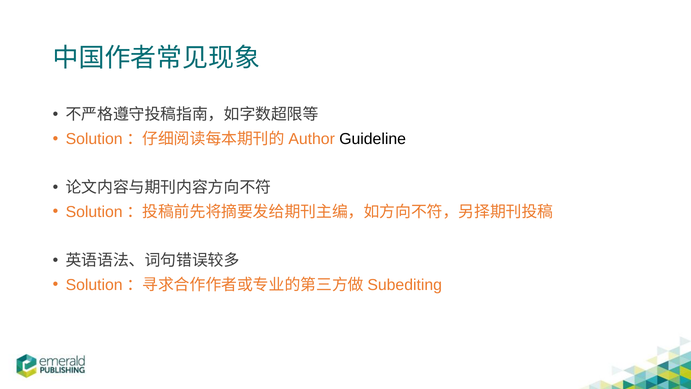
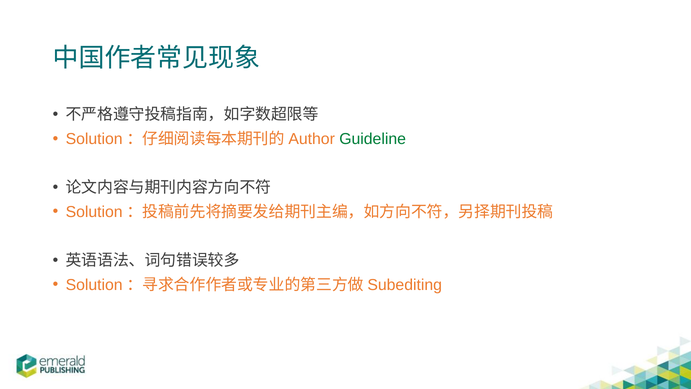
Guideline colour: black -> green
